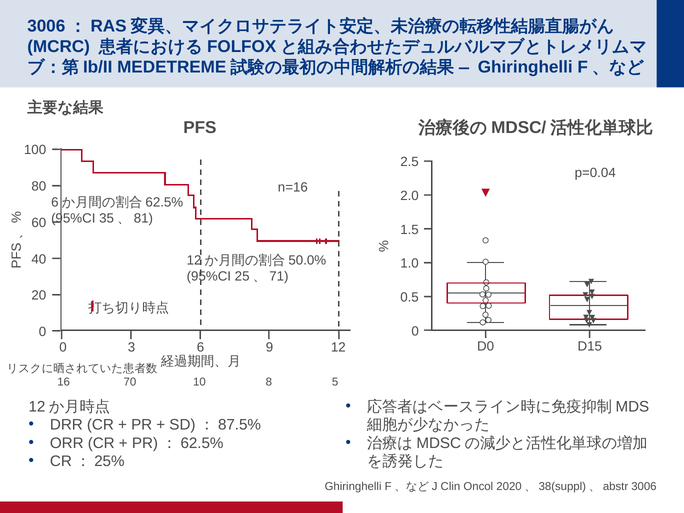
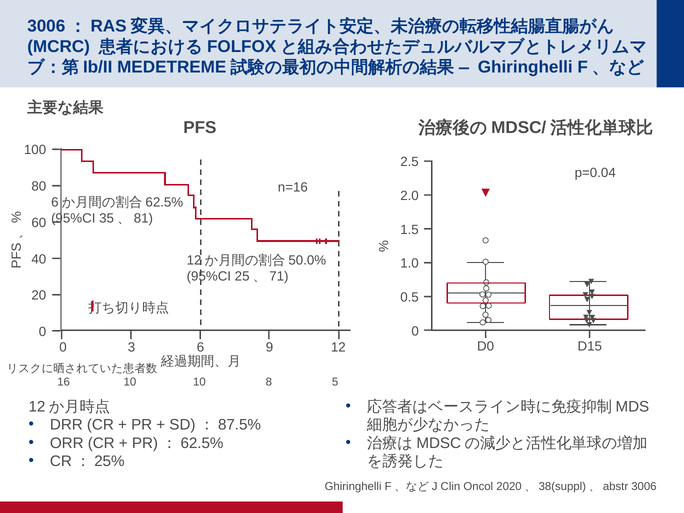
16 70: 70 -> 10
